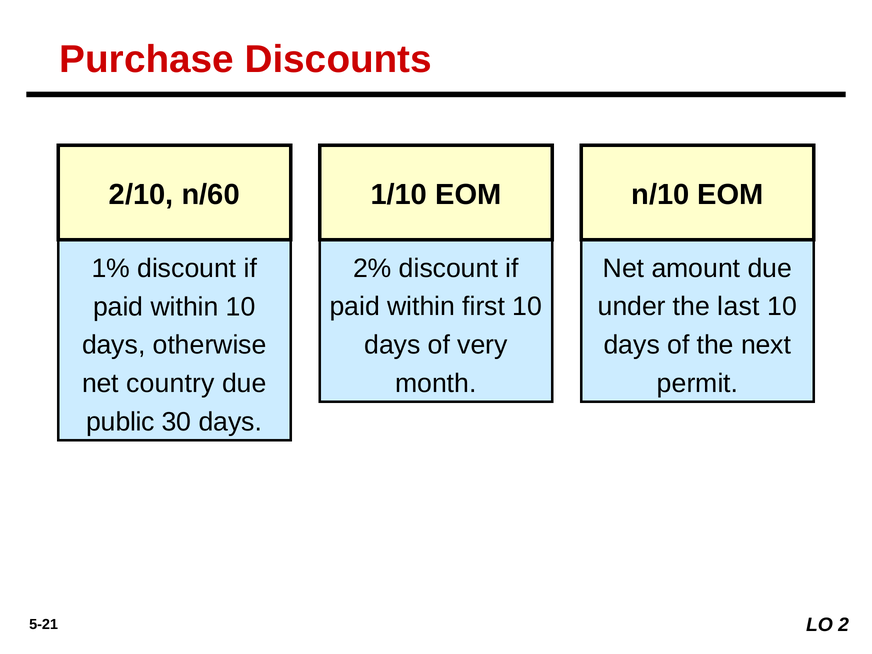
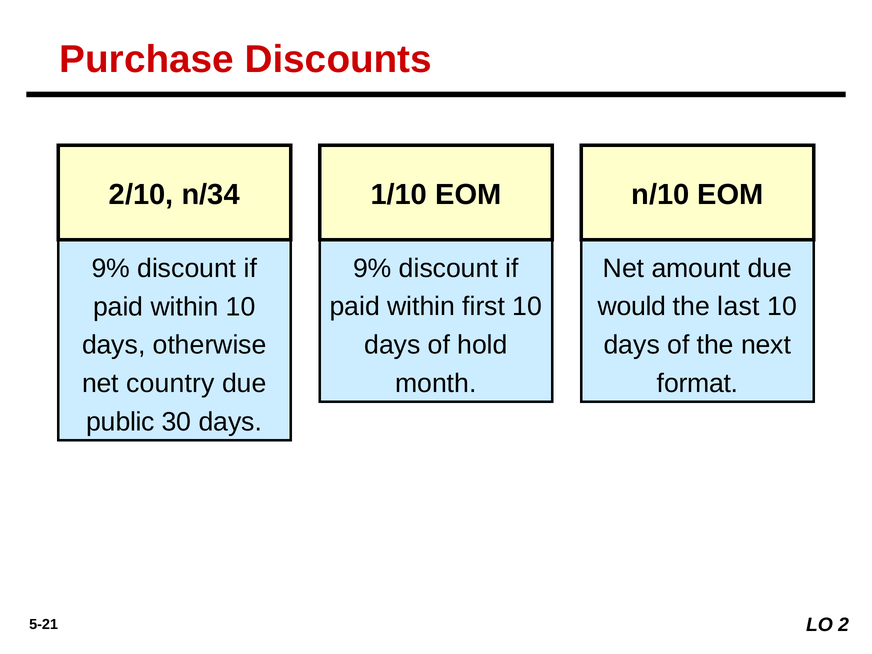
n/60: n/60 -> n/34
2% at (372, 268): 2% -> 9%
1% at (111, 268): 1% -> 9%
under: under -> would
very: very -> hold
permit: permit -> format
